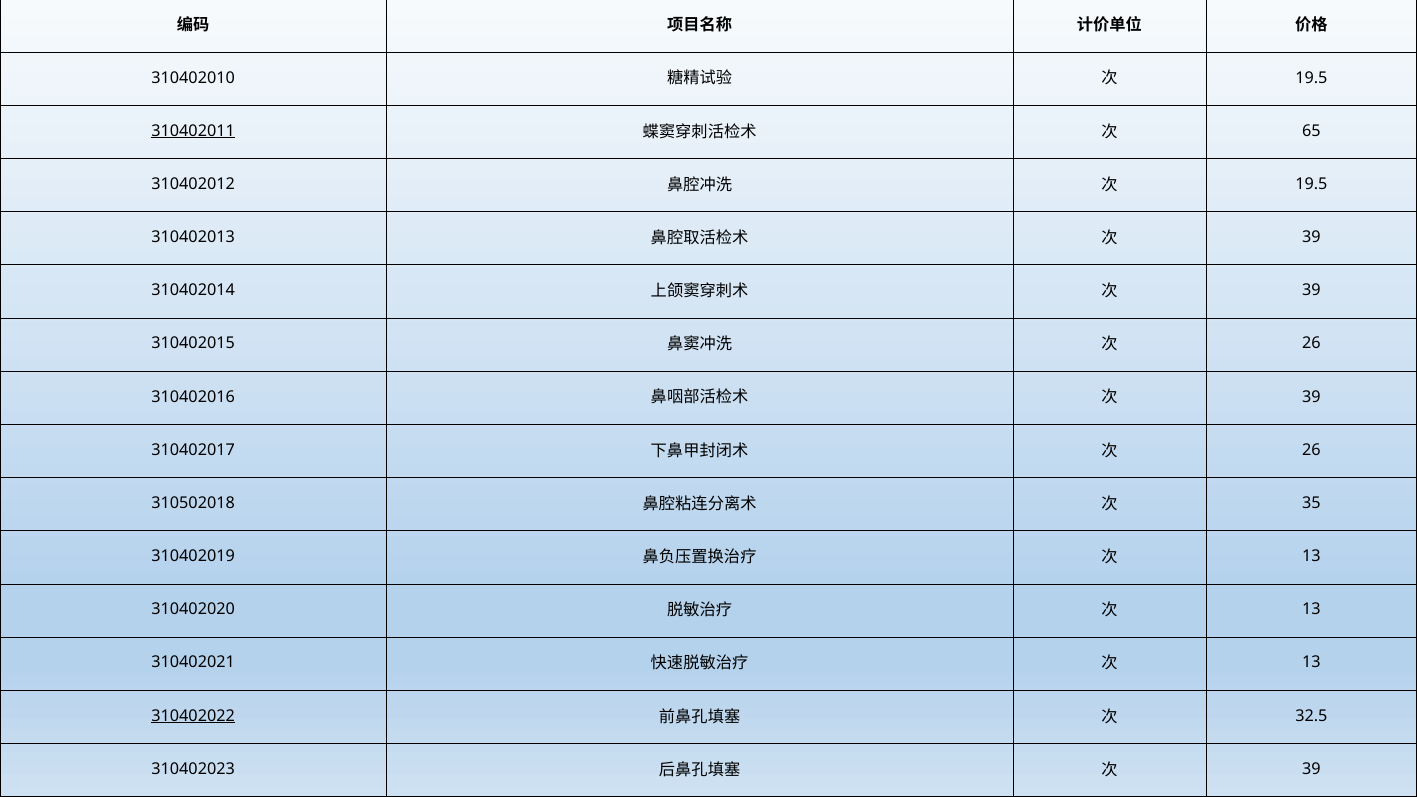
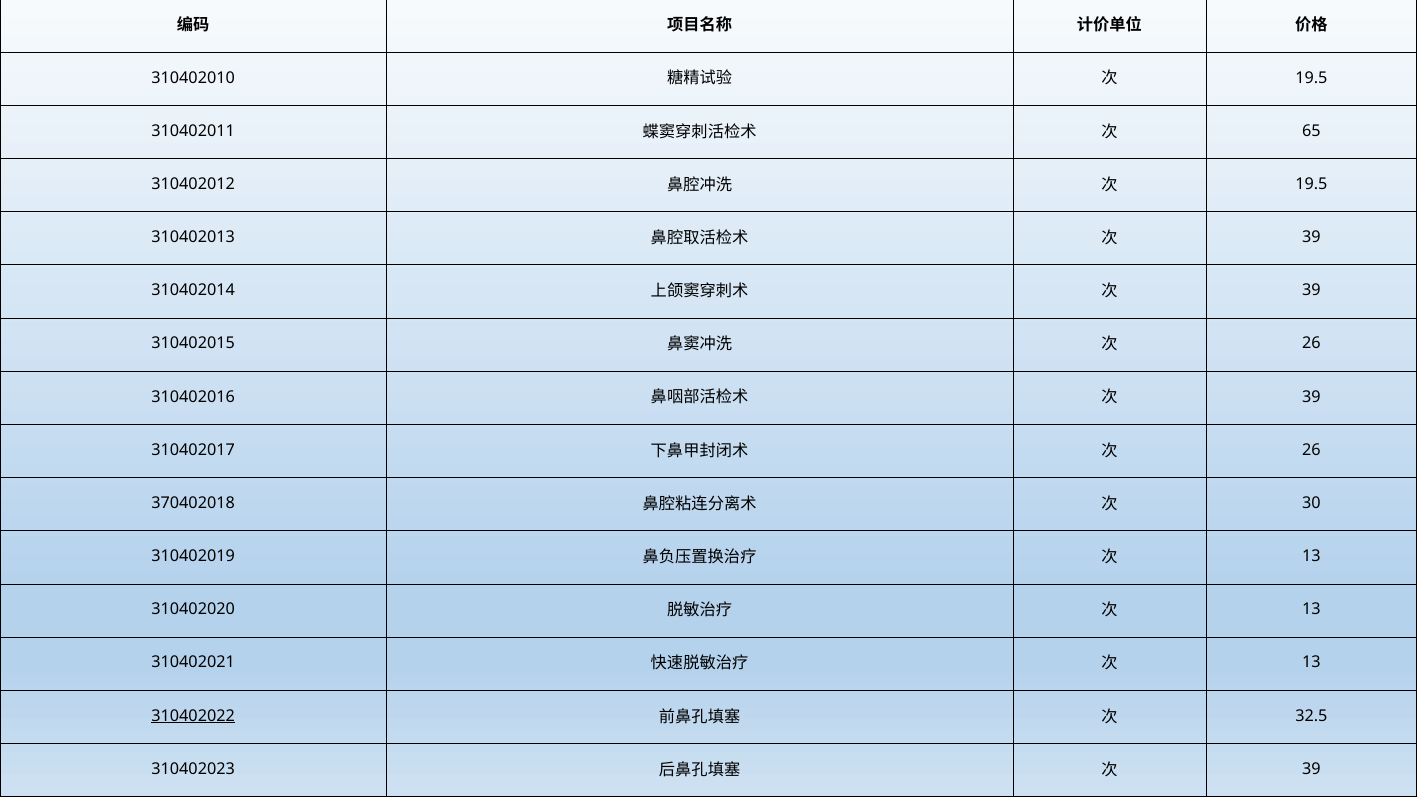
310402011 underline: present -> none
310502018: 310502018 -> 370402018
35: 35 -> 30
